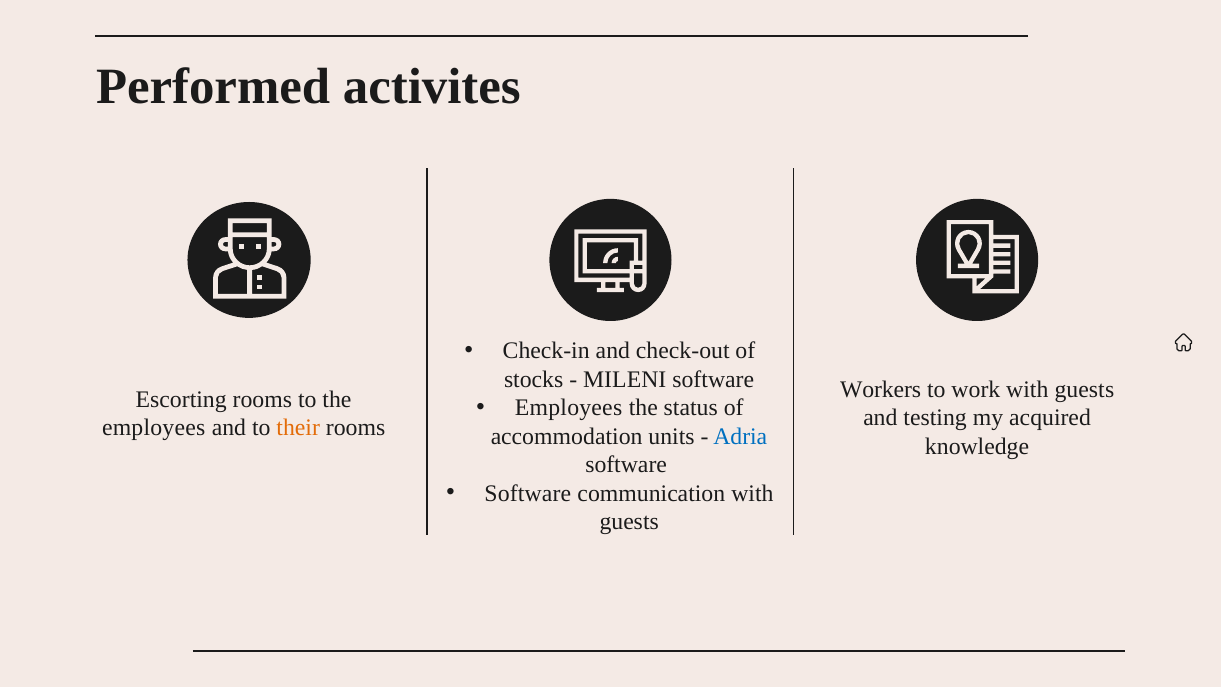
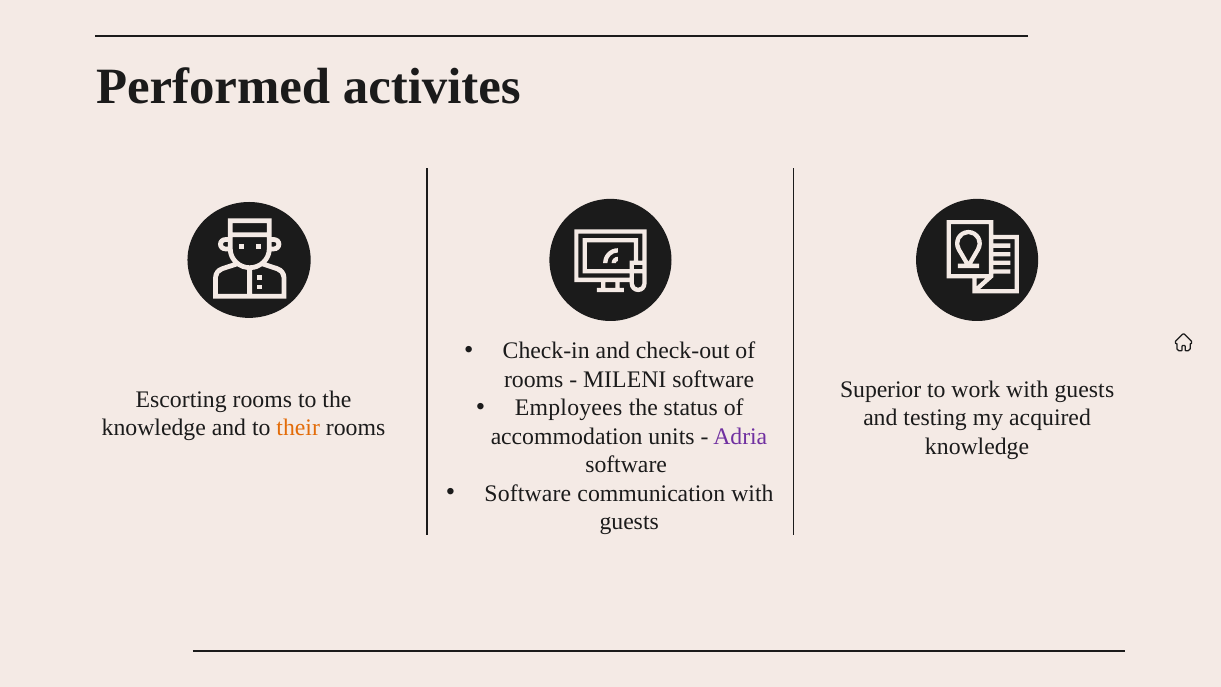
stocks at (534, 379): stocks -> rooms
Workers: Workers -> Superior
employees at (154, 428): employees -> knowledge
Adria colour: blue -> purple
